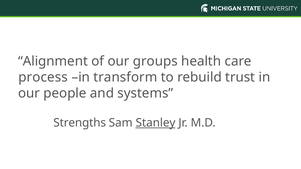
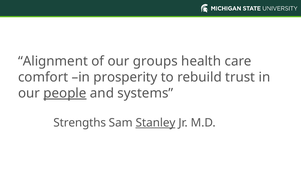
process: process -> comfort
transform: transform -> prosperity
people underline: none -> present
